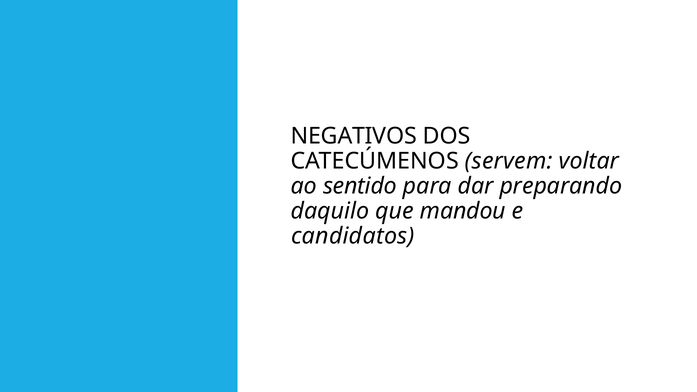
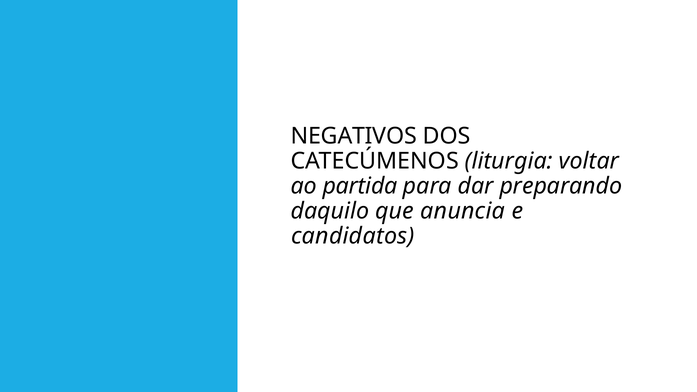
servem: servem -> liturgia
sentido: sentido -> partida
mandou: mandou -> anuncia
